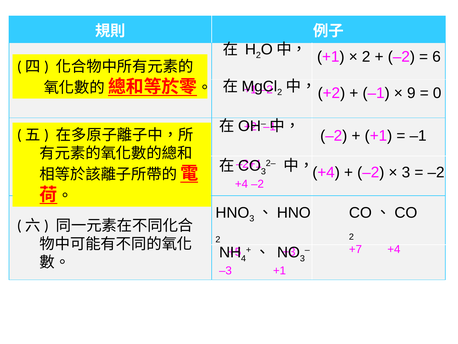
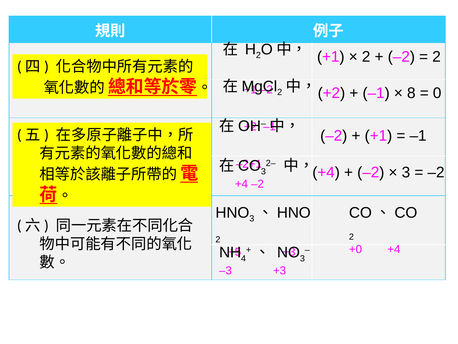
6 at (437, 57): 6 -> 2
9: 9 -> 8
+7: +7 -> +0
–3 +1: +1 -> +3
